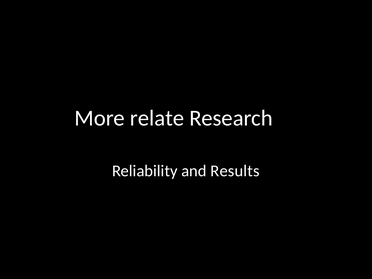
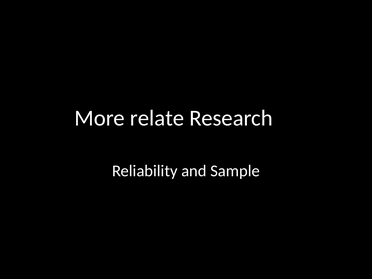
Results: Results -> Sample
